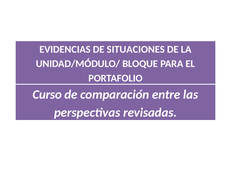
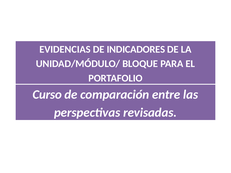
SITUACIONES: SITUACIONES -> INDICADORES
